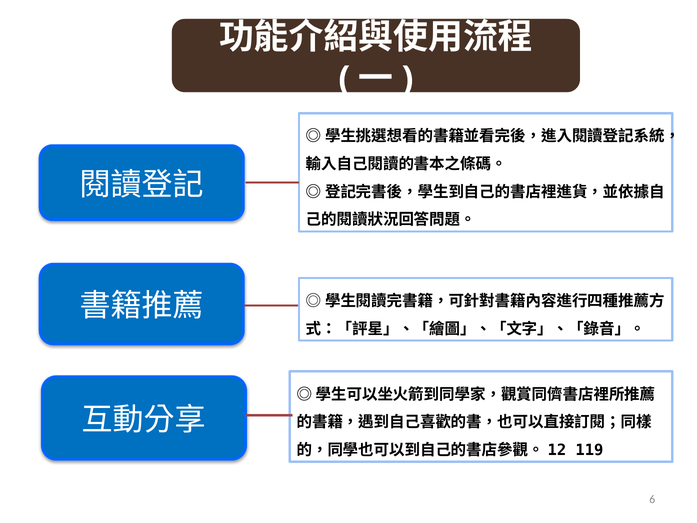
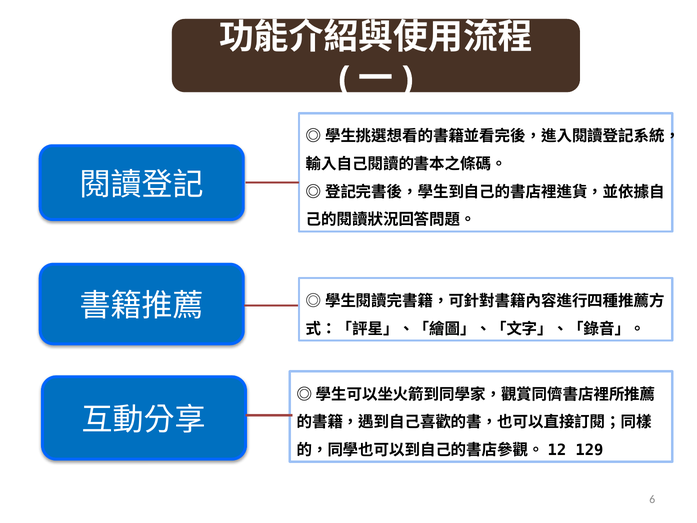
119: 119 -> 129
